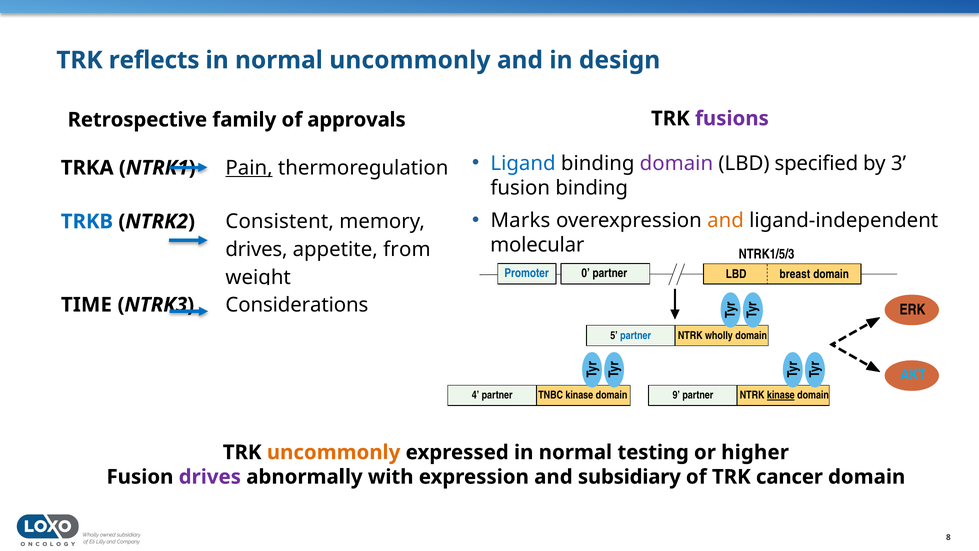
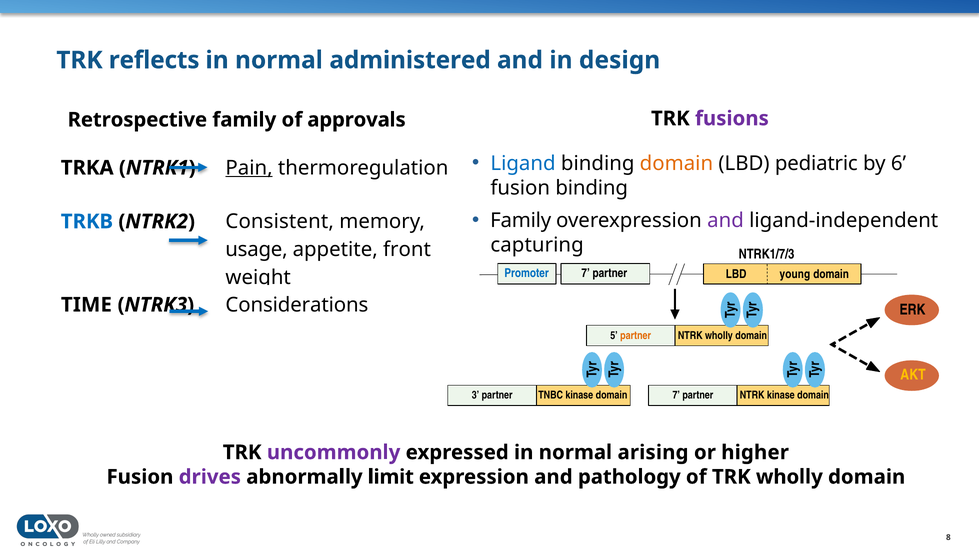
normal uncommonly: uncommonly -> administered
domain at (676, 163) colour: purple -> orange
specified: specified -> pediatric
3: 3 -> 6
Marks at (520, 220): Marks -> Family
and at (725, 220) colour: orange -> purple
molecular: molecular -> capturing
drives at (256, 249): drives -> usage
from: from -> front
NTRK1/5/3: NTRK1/5/3 -> NTRK1/7/3
0 at (586, 273): 0 -> 7
breast: breast -> young
partner at (636, 335) colour: blue -> orange
AKT colour: light blue -> yellow
4: 4 -> 3
kinase domain 9: 9 -> 7
kinase at (781, 395) underline: present -> none
uncommonly at (334, 452) colour: orange -> purple
testing: testing -> arising
with: with -> limit
subsidiary: subsidiary -> pathology
TRK cancer: cancer -> wholly
